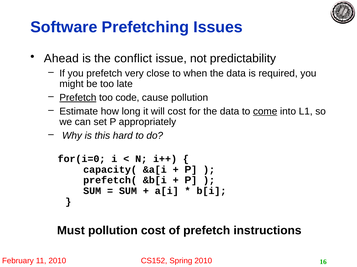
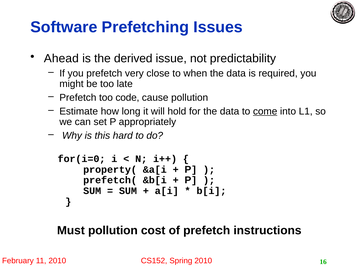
conflict: conflict -> derived
Prefetch at (78, 98) underline: present -> none
will cost: cost -> hold
capacity(: capacity( -> property(
